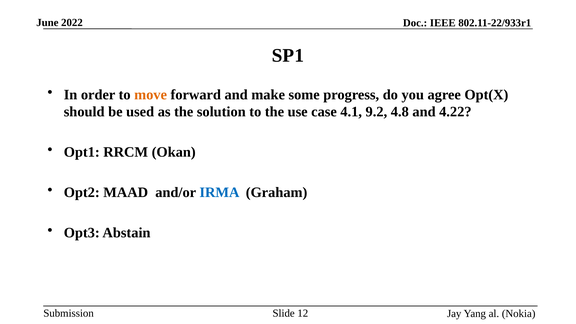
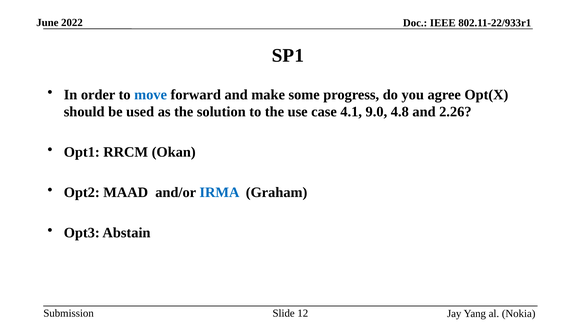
move colour: orange -> blue
9.2: 9.2 -> 9.0
4.22: 4.22 -> 2.26
